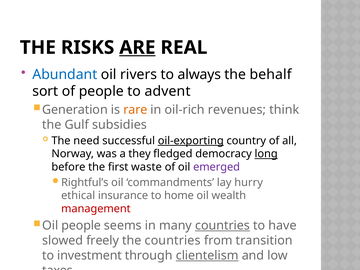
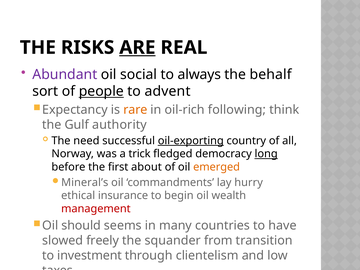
Abundant colour: blue -> purple
rivers: rivers -> social
people at (101, 91) underline: none -> present
Generation: Generation -> Expectancy
revenues: revenues -> following
subsidies: subsidies -> authority
they: they -> trick
waste: waste -> about
emerged colour: purple -> orange
Rightful’s: Rightful’s -> Mineral’s
home: home -> begin
Oil people: people -> should
countries at (223, 226) underline: present -> none
the countries: countries -> squander
clientelism underline: present -> none
